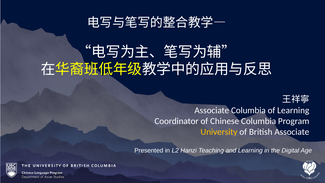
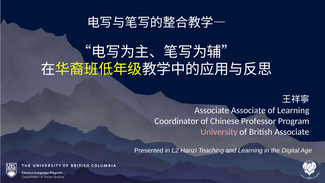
Associate Columbia: Columbia -> Associate
Chinese Columbia: Columbia -> Professor
University colour: yellow -> pink
